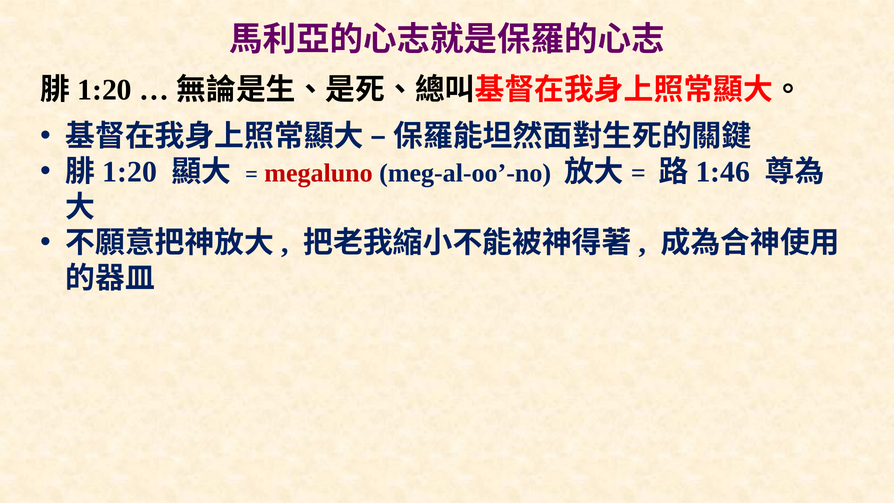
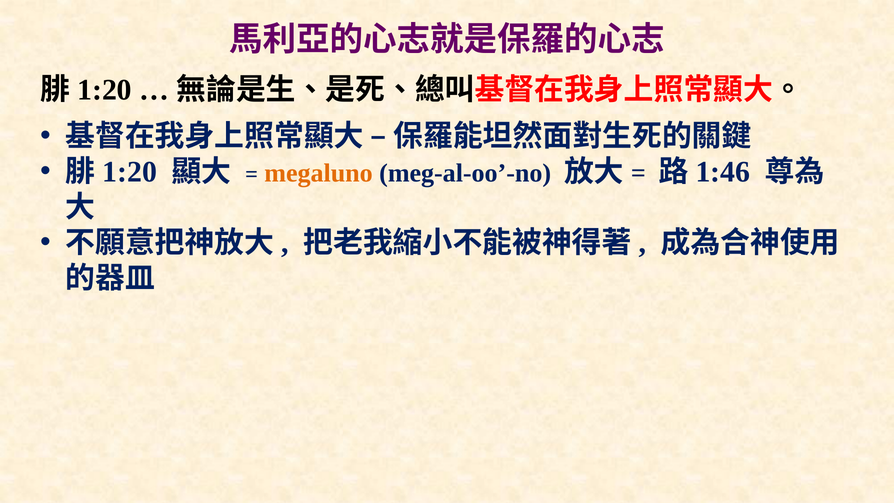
megaluno colour: red -> orange
